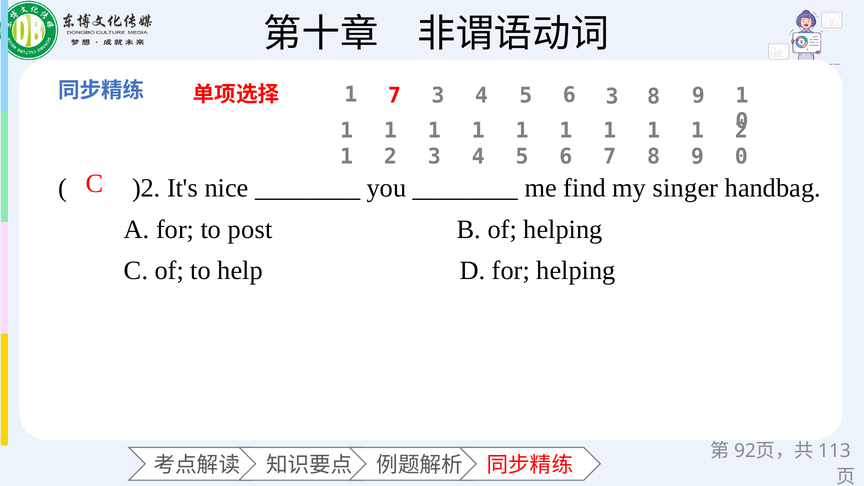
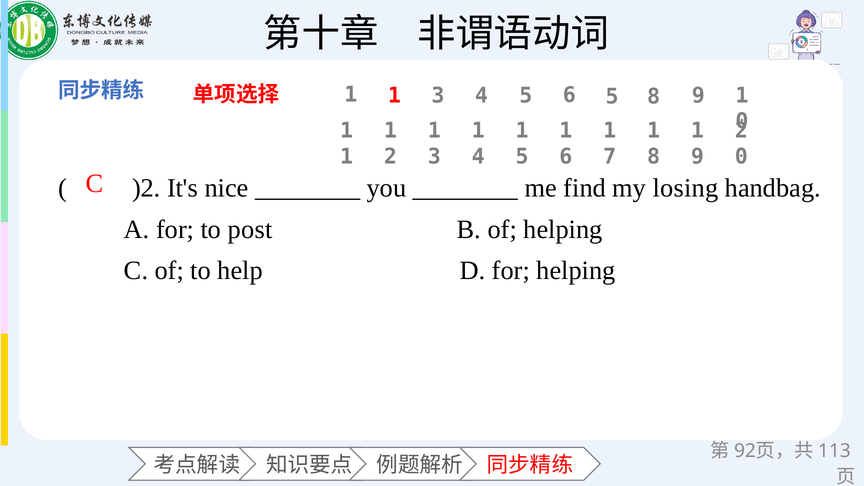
7 at (394, 95): 7 -> 1
6 3: 3 -> 5
singer: singer -> losing
